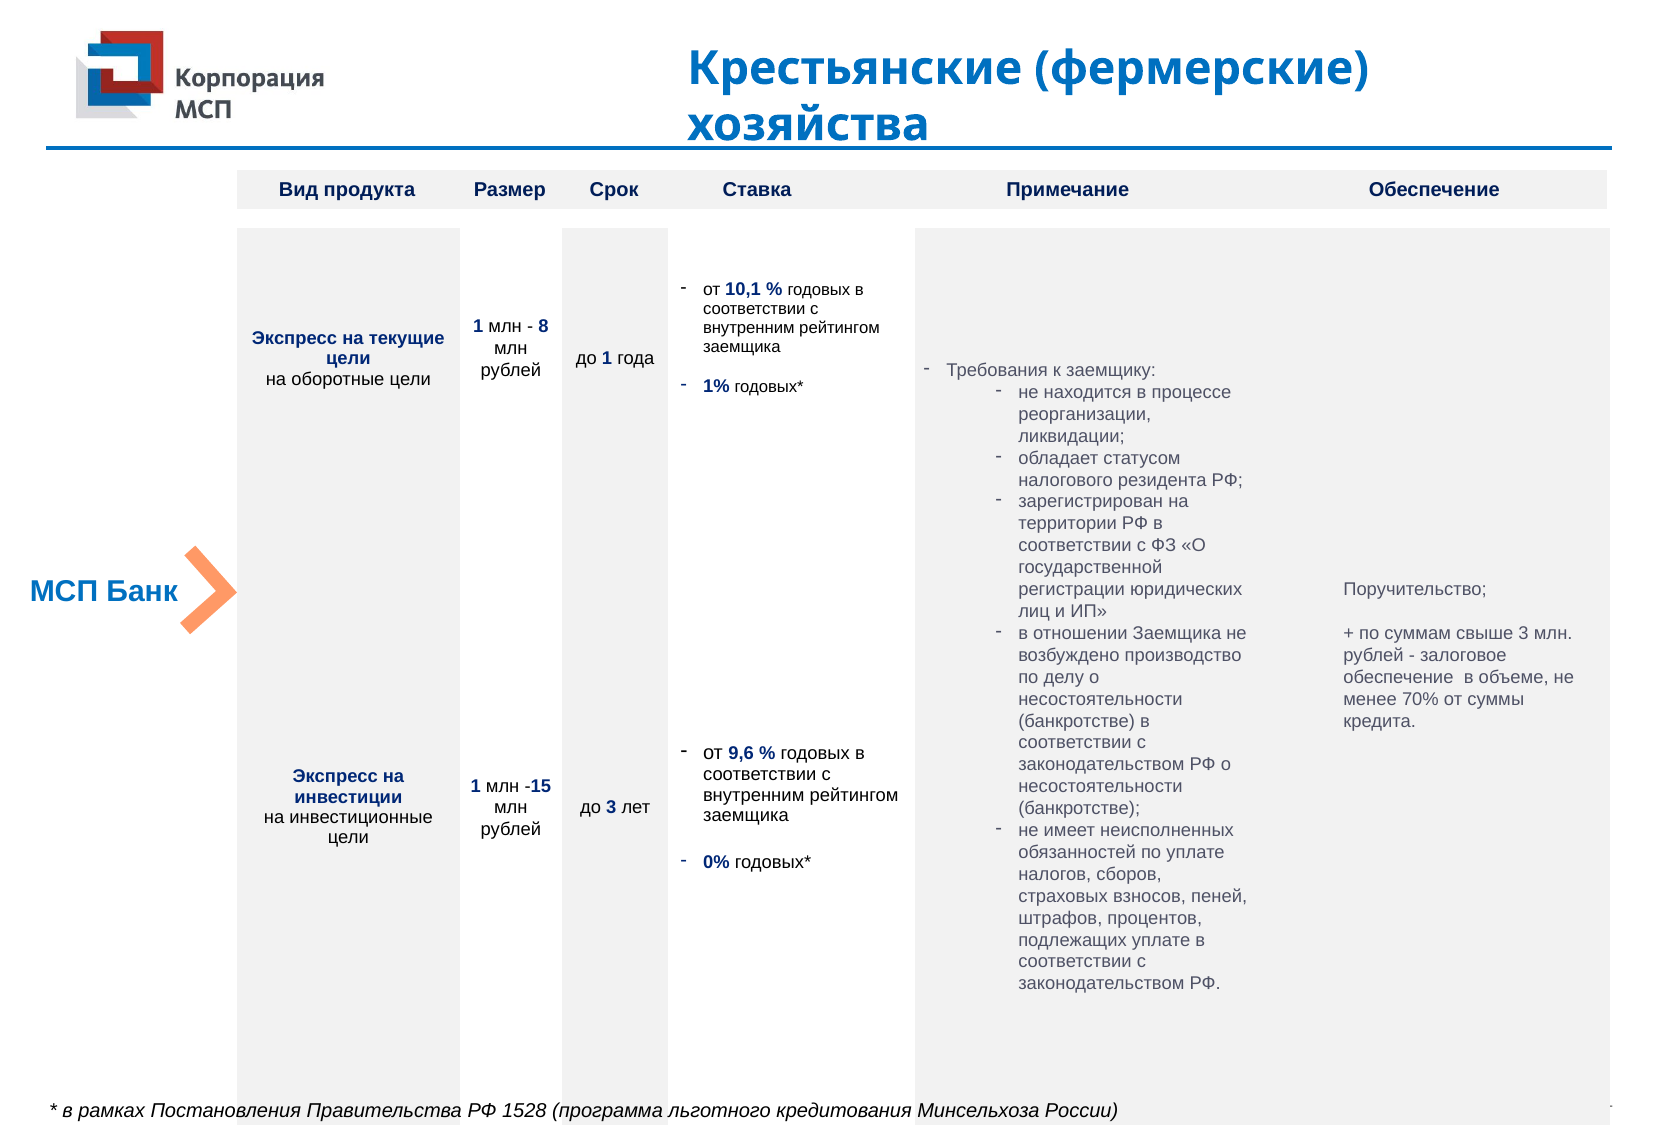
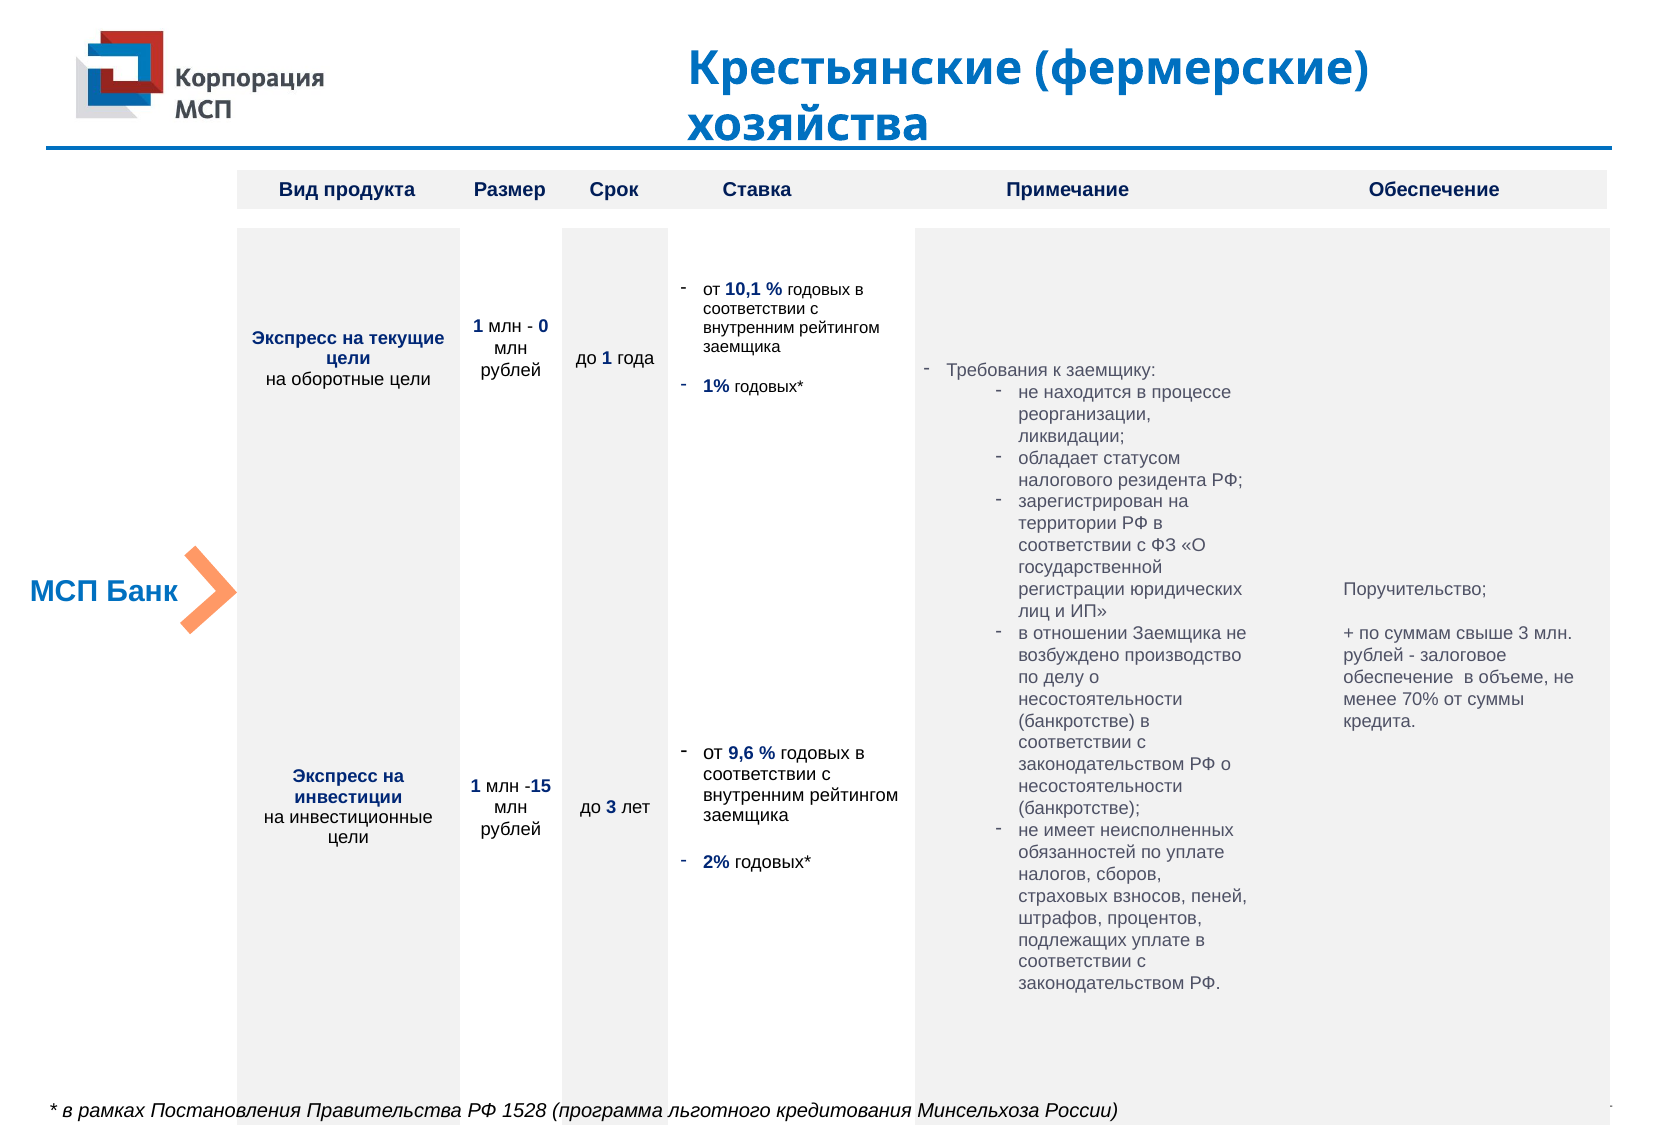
8: 8 -> 0
0%: 0% -> 2%
